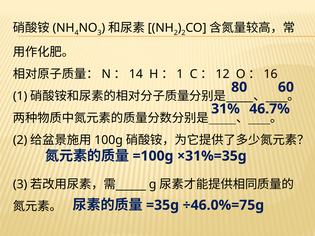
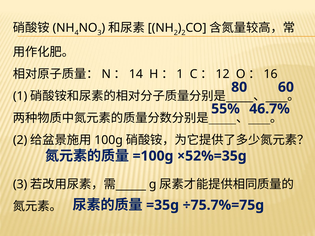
31%: 31% -> 55%
×31%=35g: ×31%=35g -> ×52%=35g
÷46.0%=75g: ÷46.0%=75g -> ÷75.7%=75g
